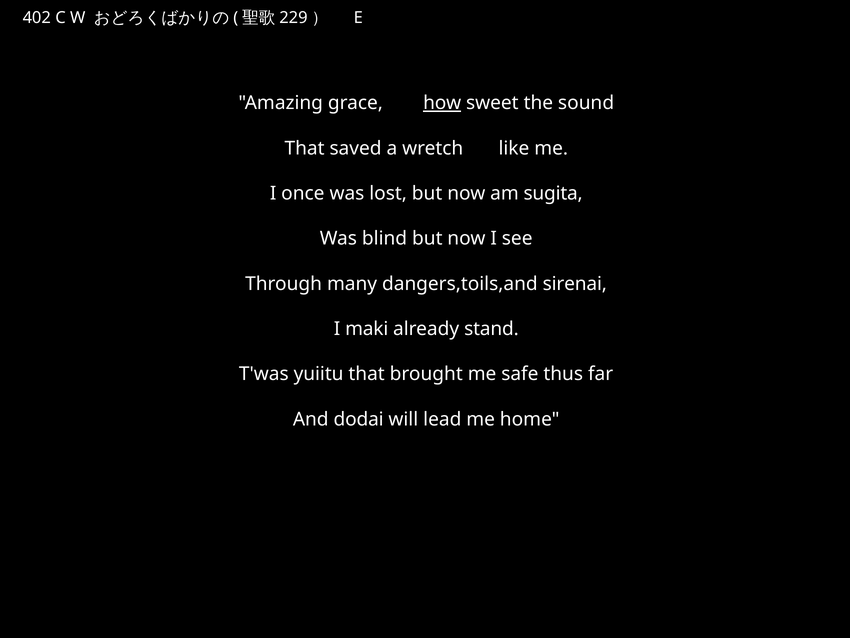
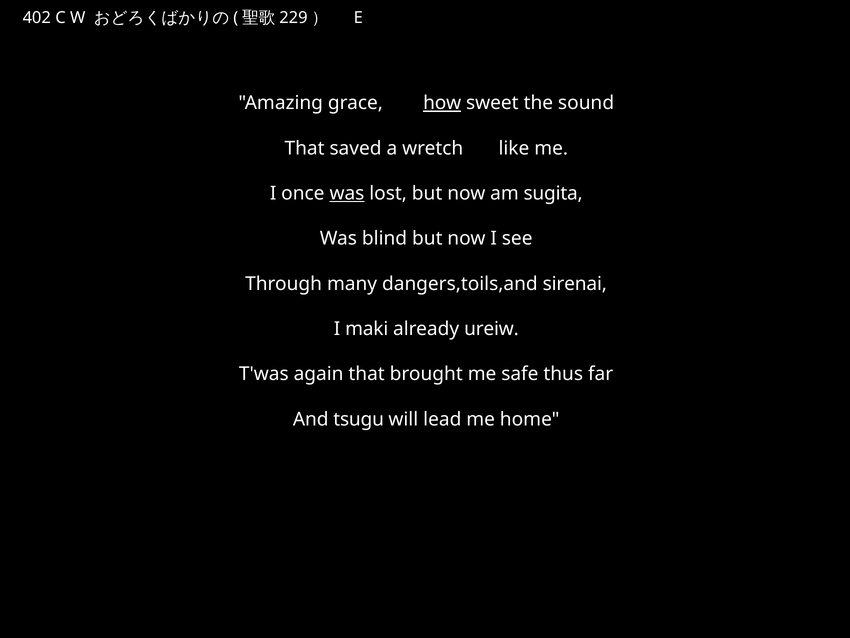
was at (347, 193) underline: none -> present
stand: stand -> ureiw
yuiitu: yuiitu -> again
dodai: dodai -> tsugu
